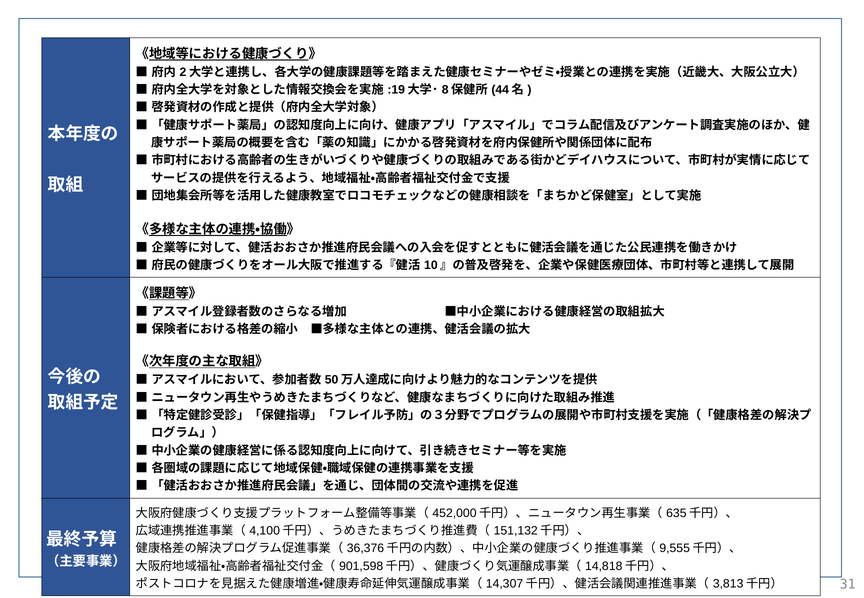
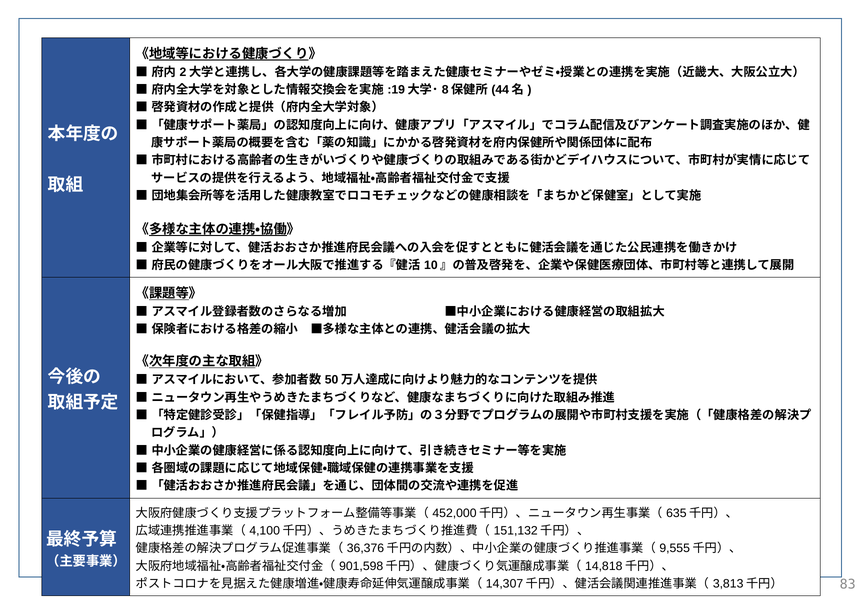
31: 31 -> 83
